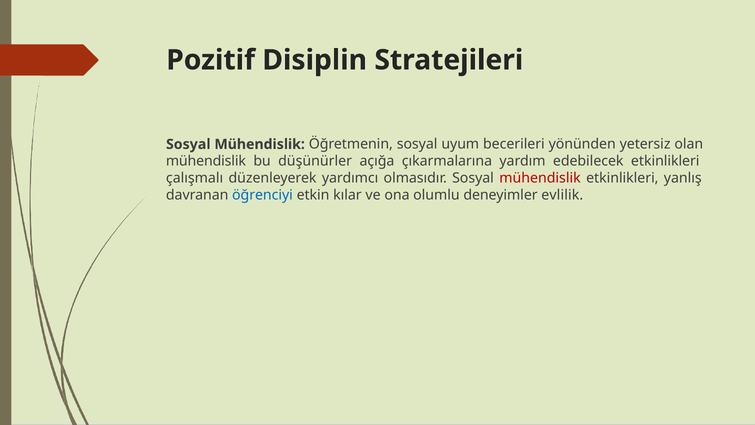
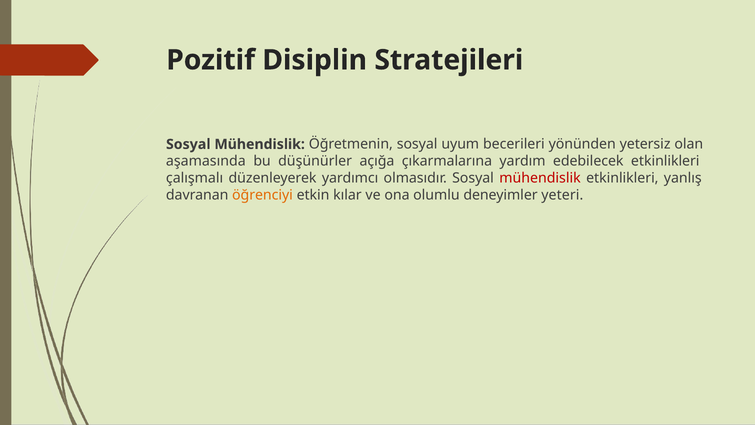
mühendislik at (206, 161): mühendislik -> aşamasında
öğrenciyi colour: blue -> orange
evlilik: evlilik -> yeteri
